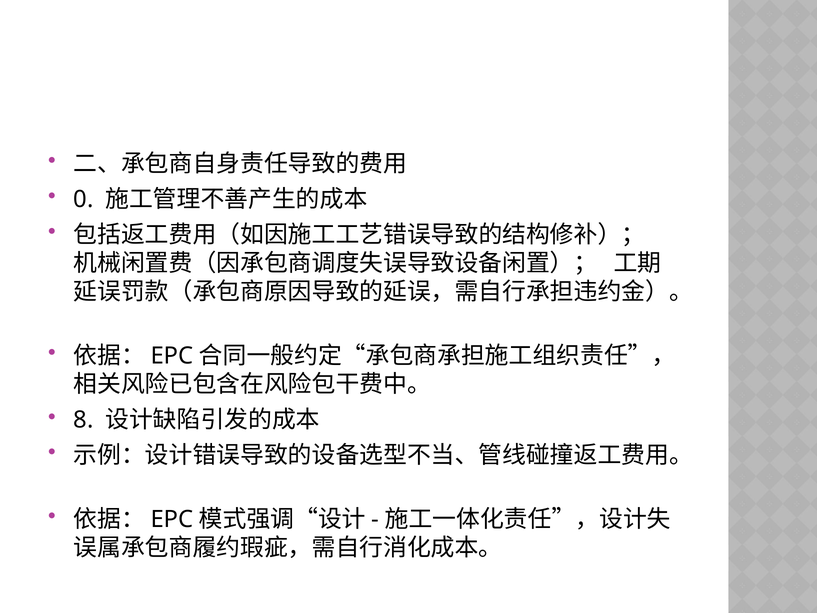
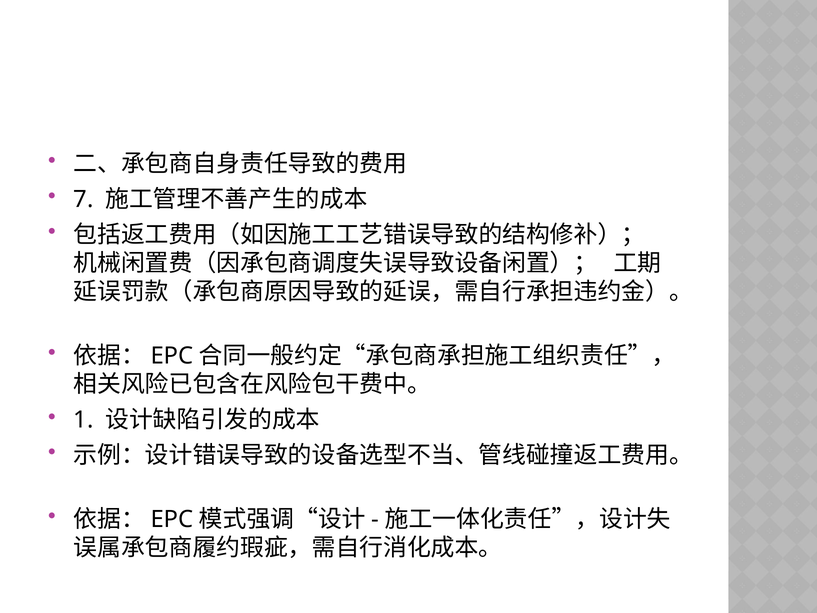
0: 0 -> 7
8: 8 -> 1
